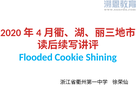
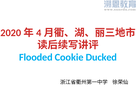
Shining: Shining -> Ducked
